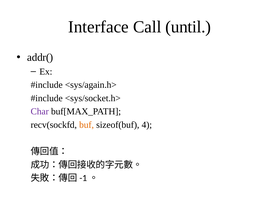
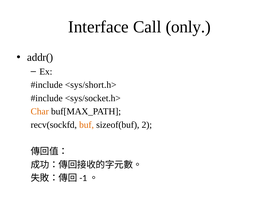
until: until -> only
<sys/again.h>: <sys/again.h> -> <sys/short.h>
Char colour: purple -> orange
4: 4 -> 2
